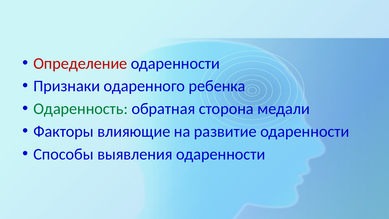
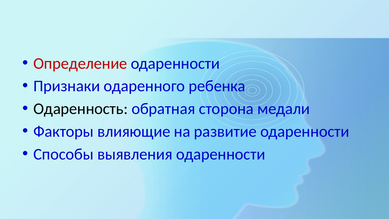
Одаренность colour: green -> black
